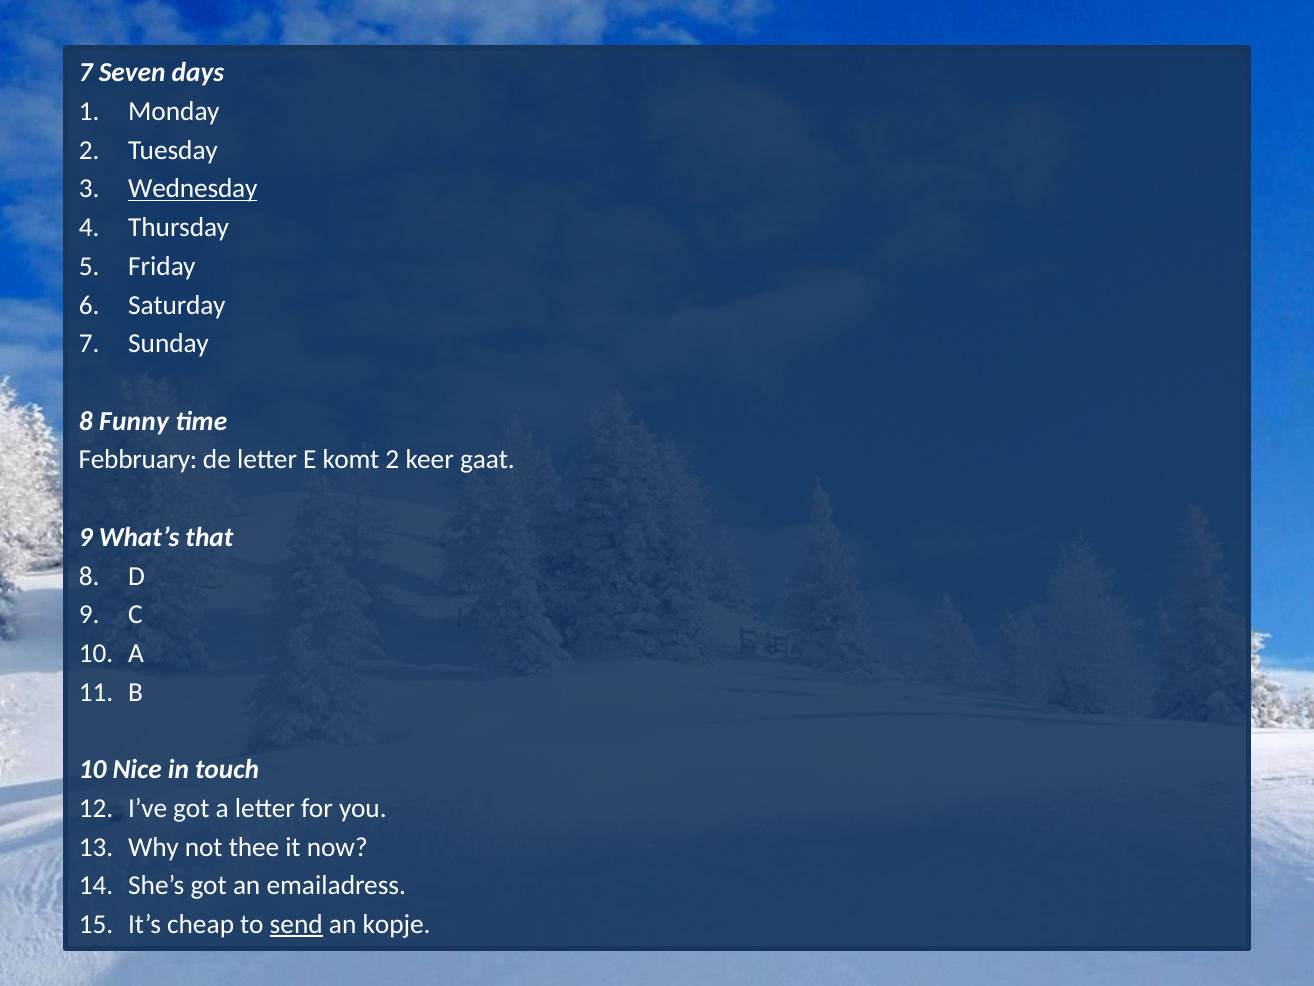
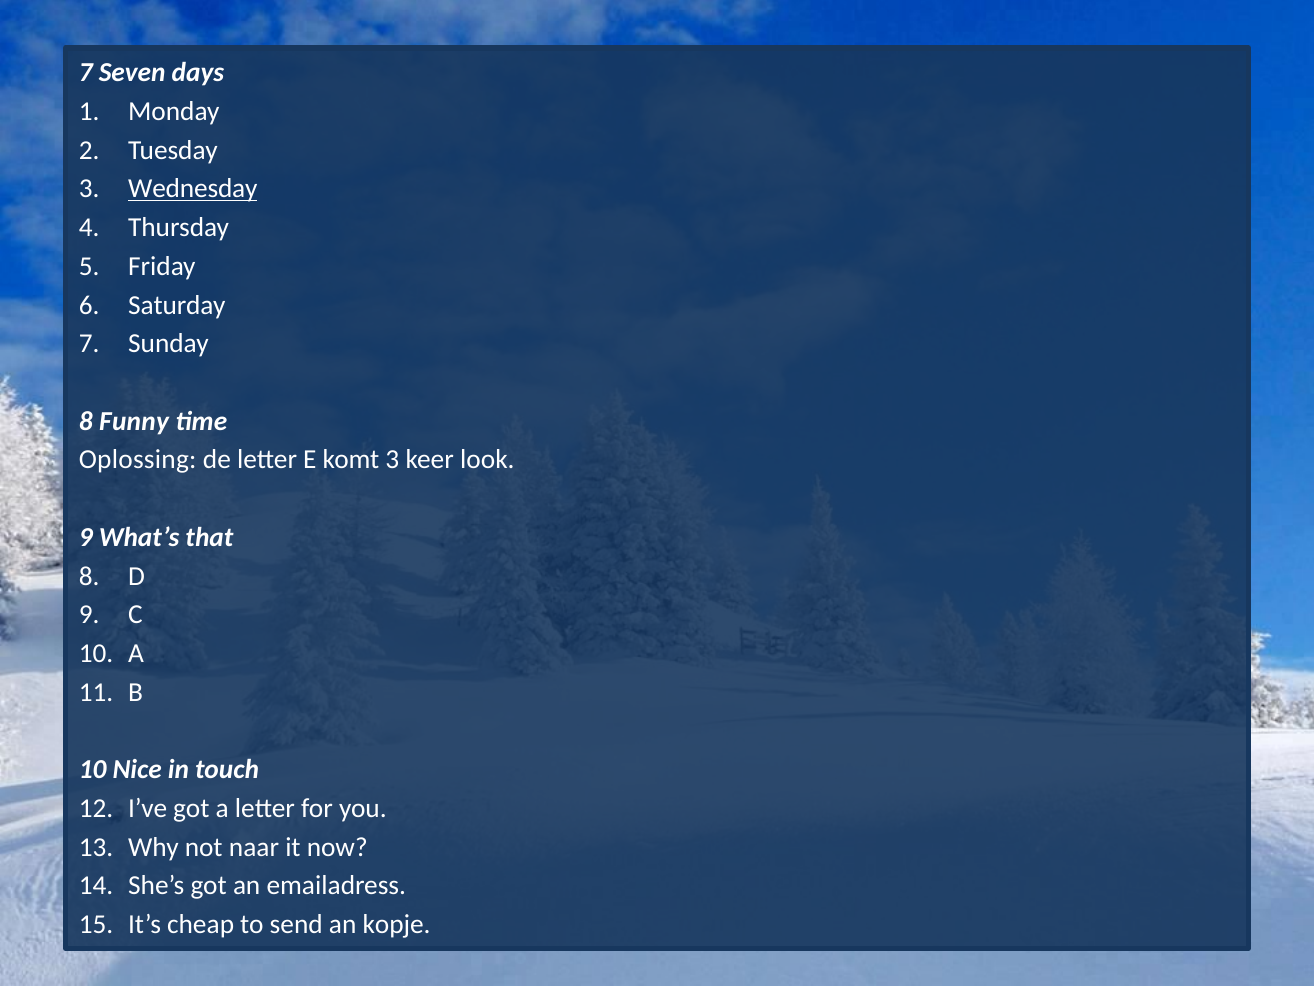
Febbruary: Febbruary -> Oplossing
komt 2: 2 -> 3
gaat: gaat -> look
thee: thee -> naar
send underline: present -> none
